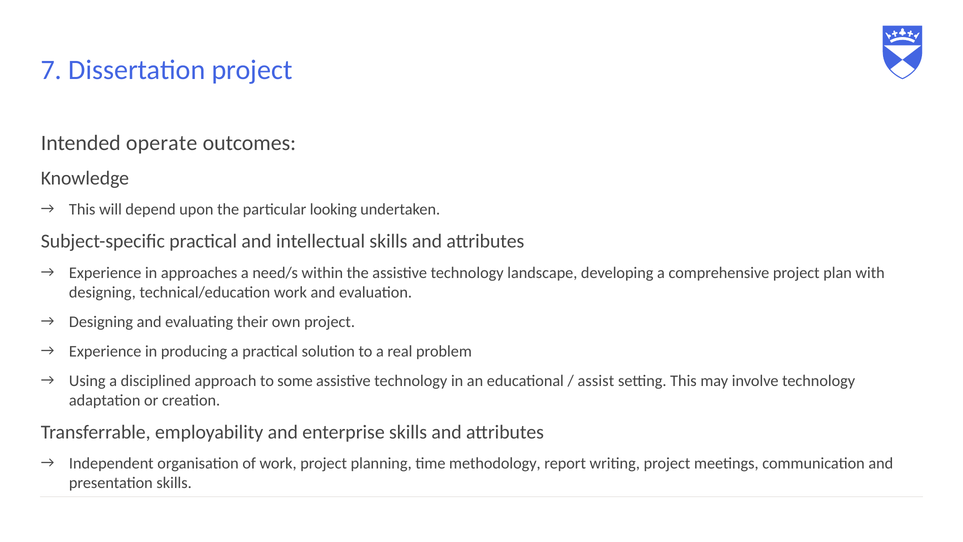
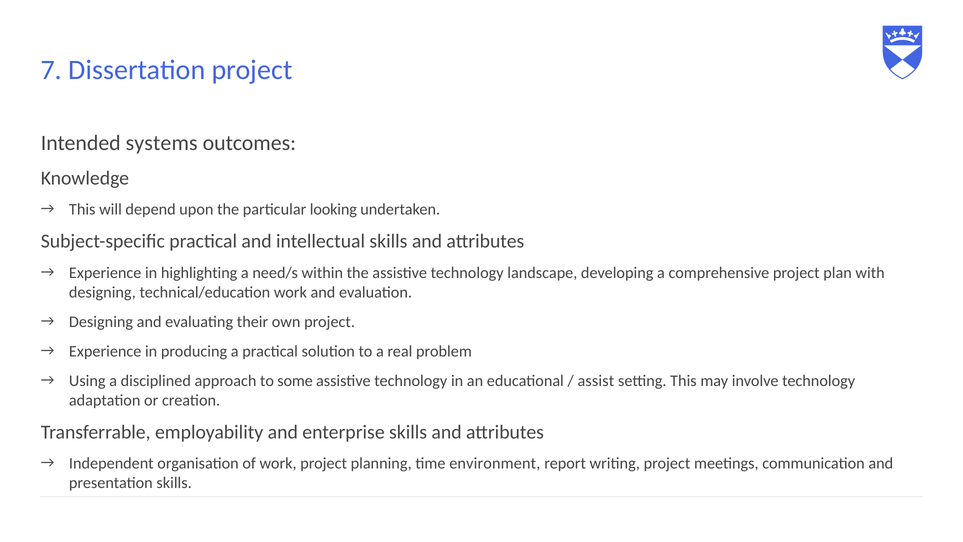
operate: operate -> systems
approaches: approaches -> highlighting
methodology: methodology -> environment
